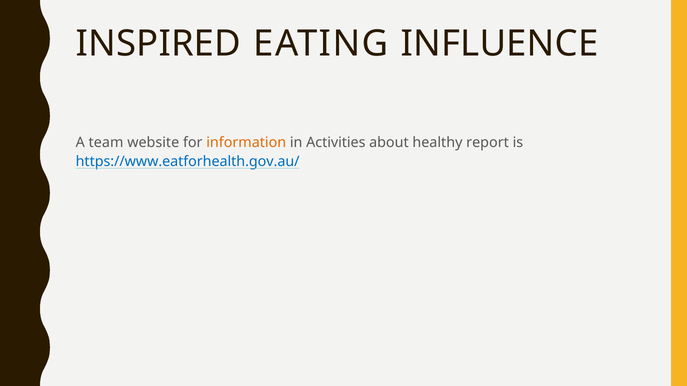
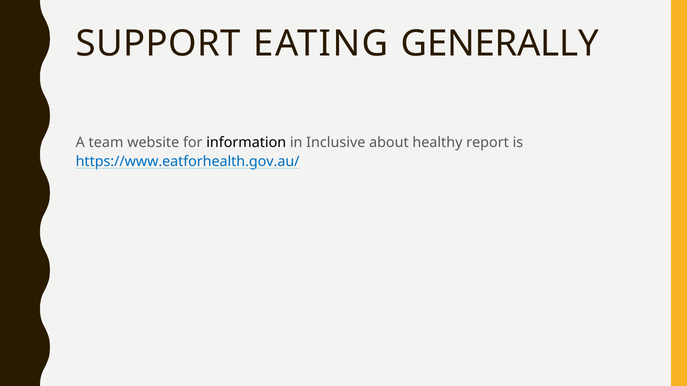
INSPIRED: INSPIRED -> SUPPORT
INFLUENCE: INFLUENCE -> GENERALLY
information colour: orange -> black
Activities: Activities -> Inclusive
